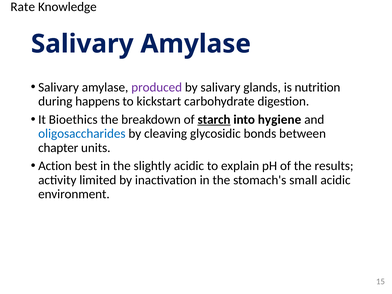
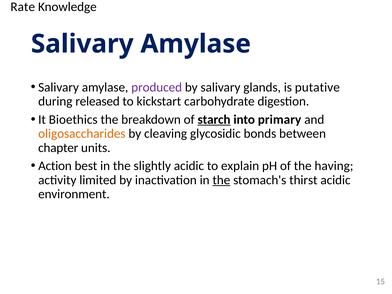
nutrition: nutrition -> putative
happens: happens -> released
hygiene: hygiene -> primary
oligosaccharides colour: blue -> orange
results: results -> having
the at (221, 180) underline: none -> present
small: small -> thirst
